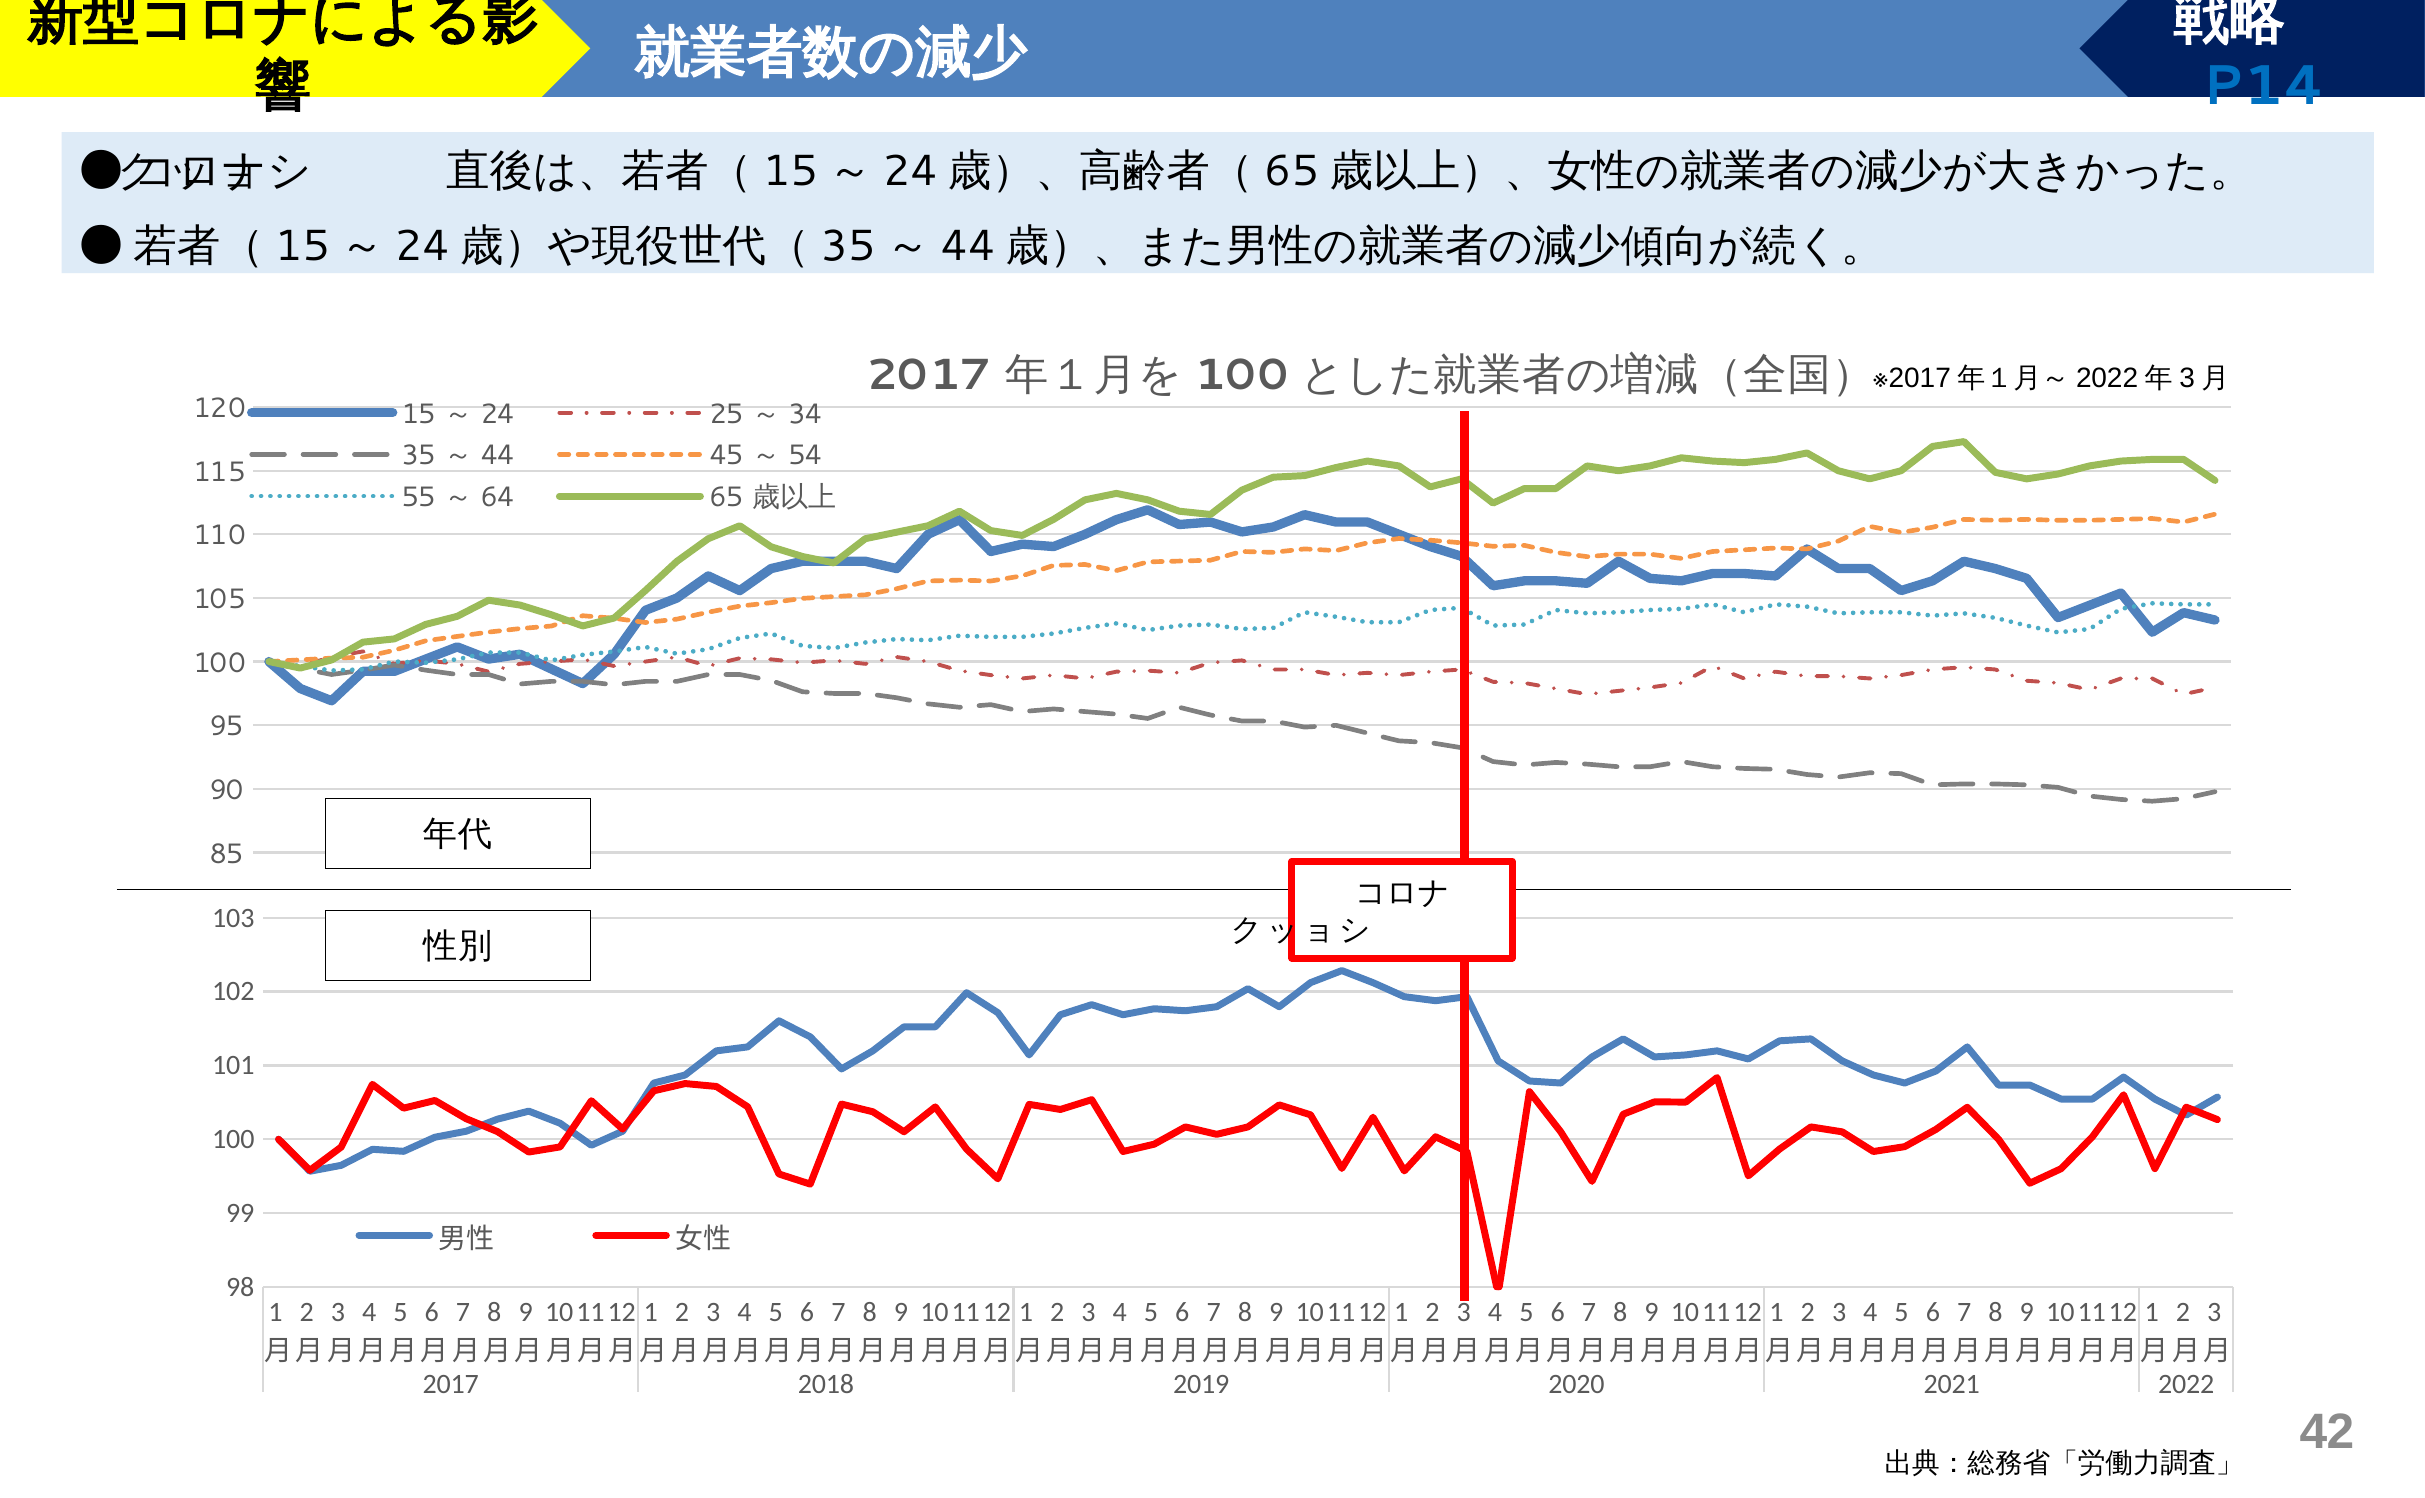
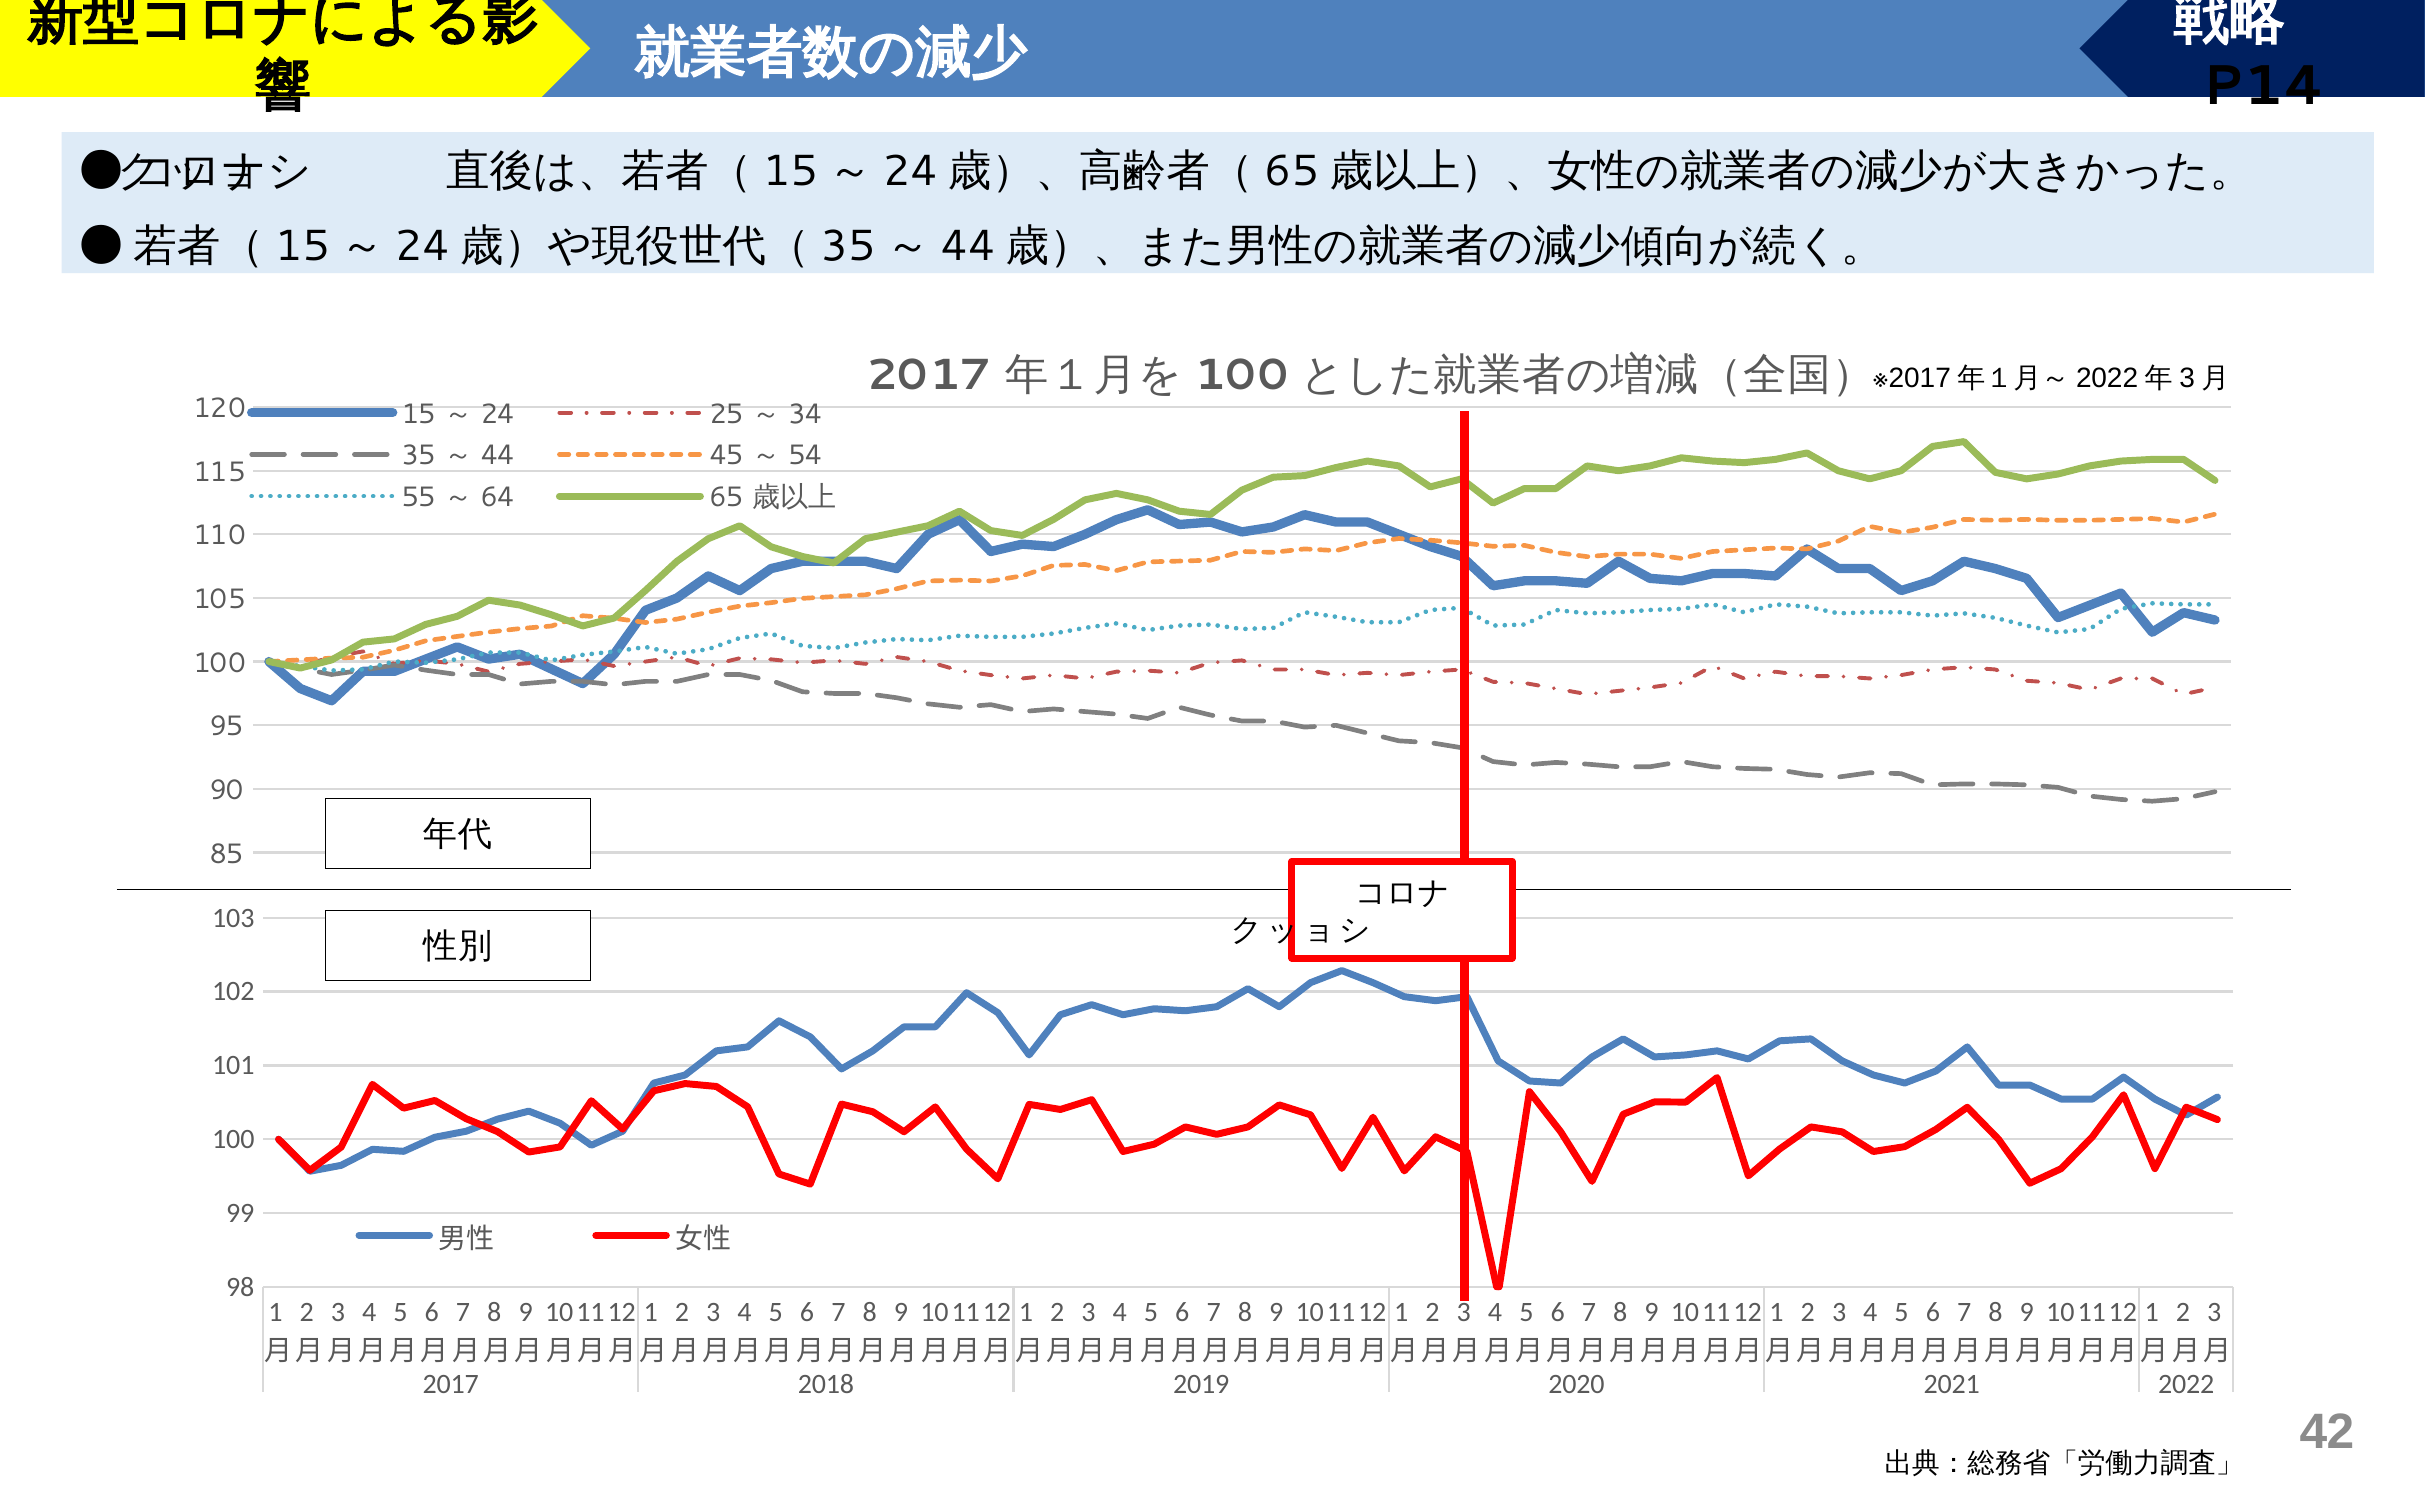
P14 colour: blue -> black
